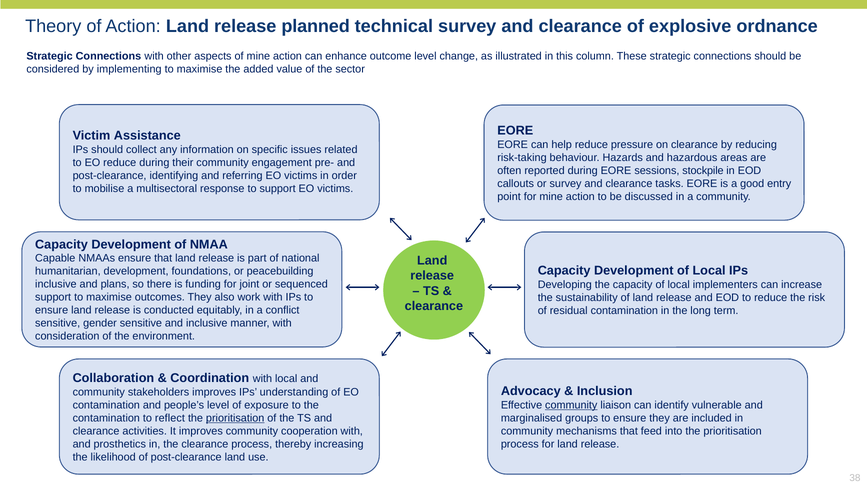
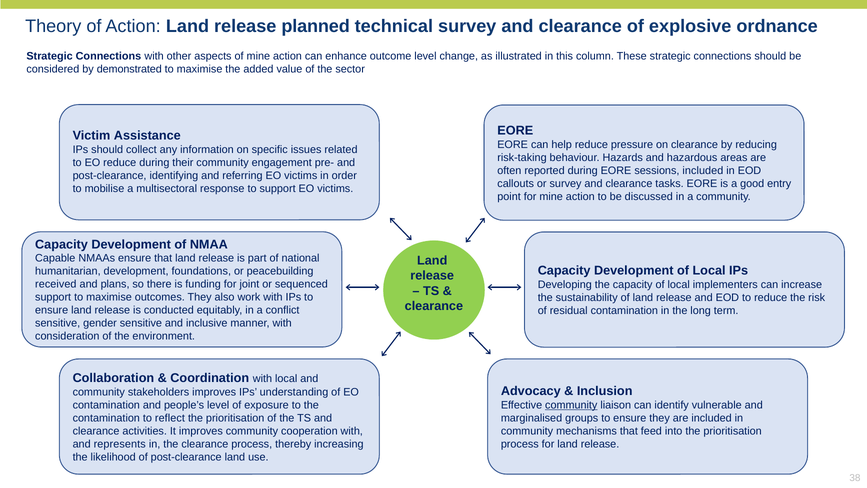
implementing: implementing -> demonstrated
sessions stockpile: stockpile -> included
inclusive at (56, 284): inclusive -> received
prioritisation at (235, 418) underline: present -> none
prosthetics: prosthetics -> represents
